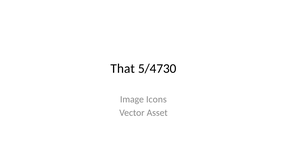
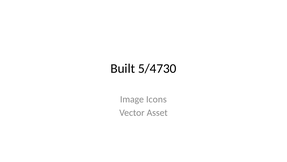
That: That -> Built
